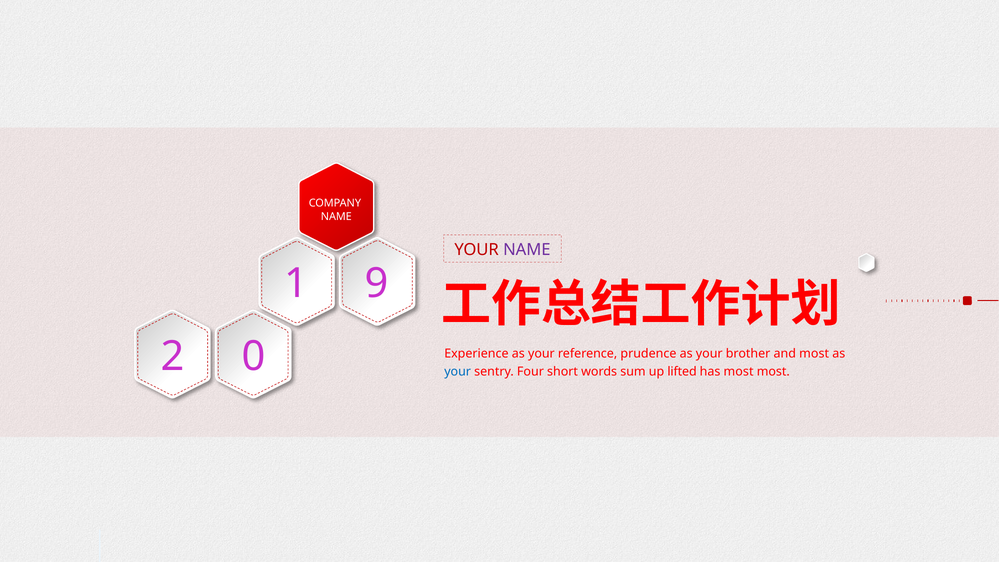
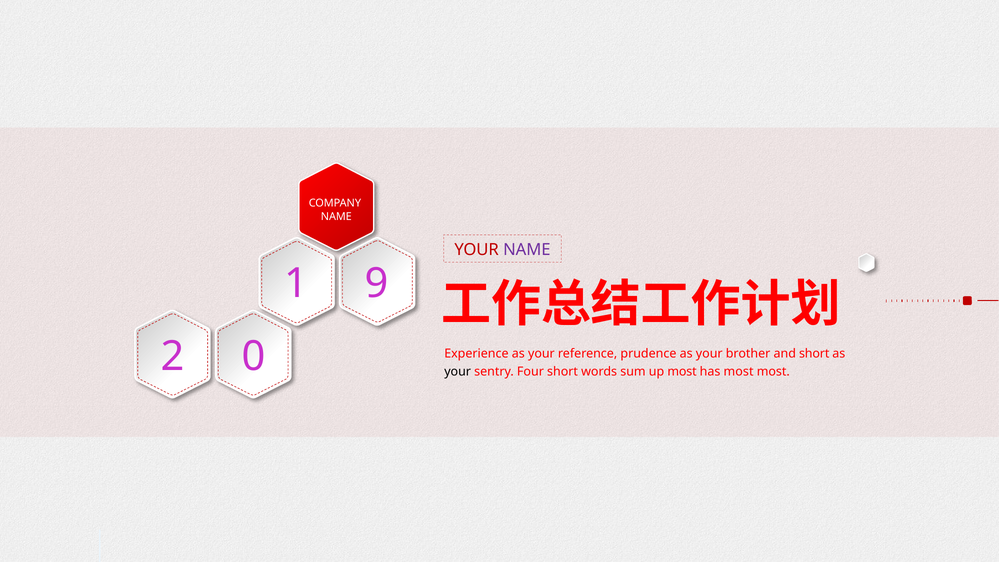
and most: most -> short
your at (458, 371) colour: blue -> black
up lifted: lifted -> most
